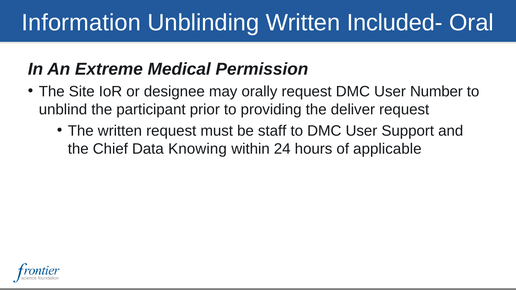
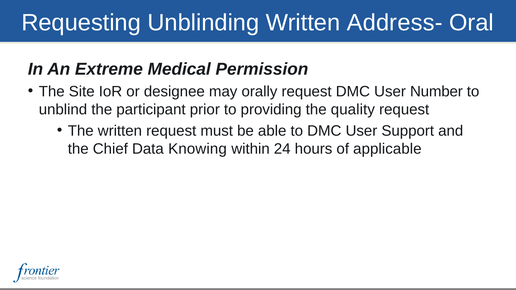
Information: Information -> Requesting
Included-: Included- -> Address-
deliver: deliver -> quality
staff: staff -> able
